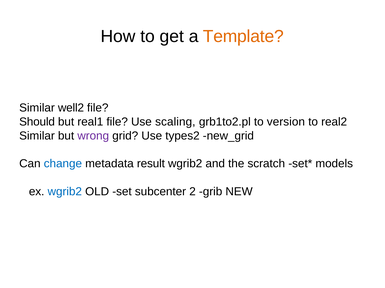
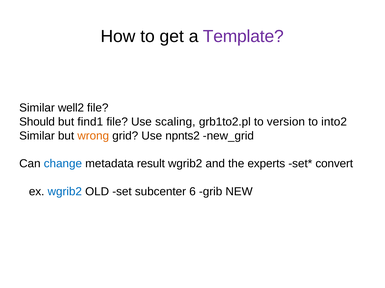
Template colour: orange -> purple
real1: real1 -> find1
real2: real2 -> into2
wrong colour: purple -> orange
types2: types2 -> npnts2
scratch: scratch -> experts
models: models -> convert
2: 2 -> 6
